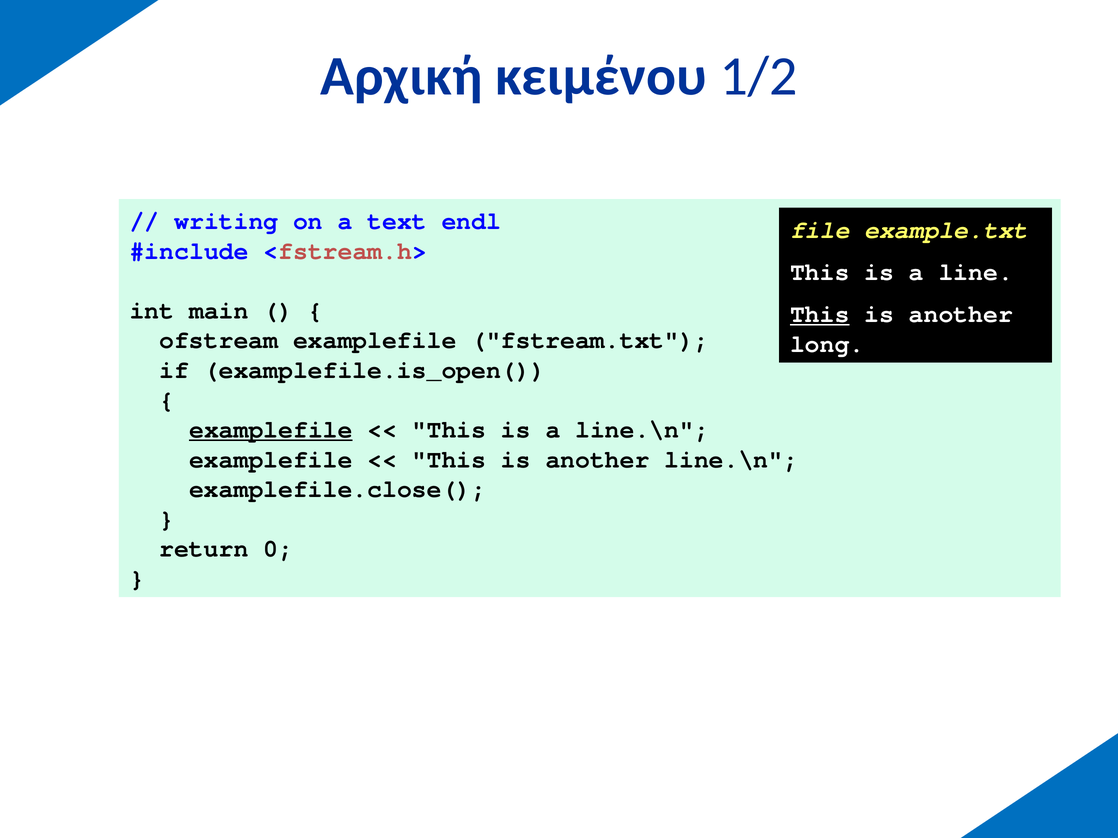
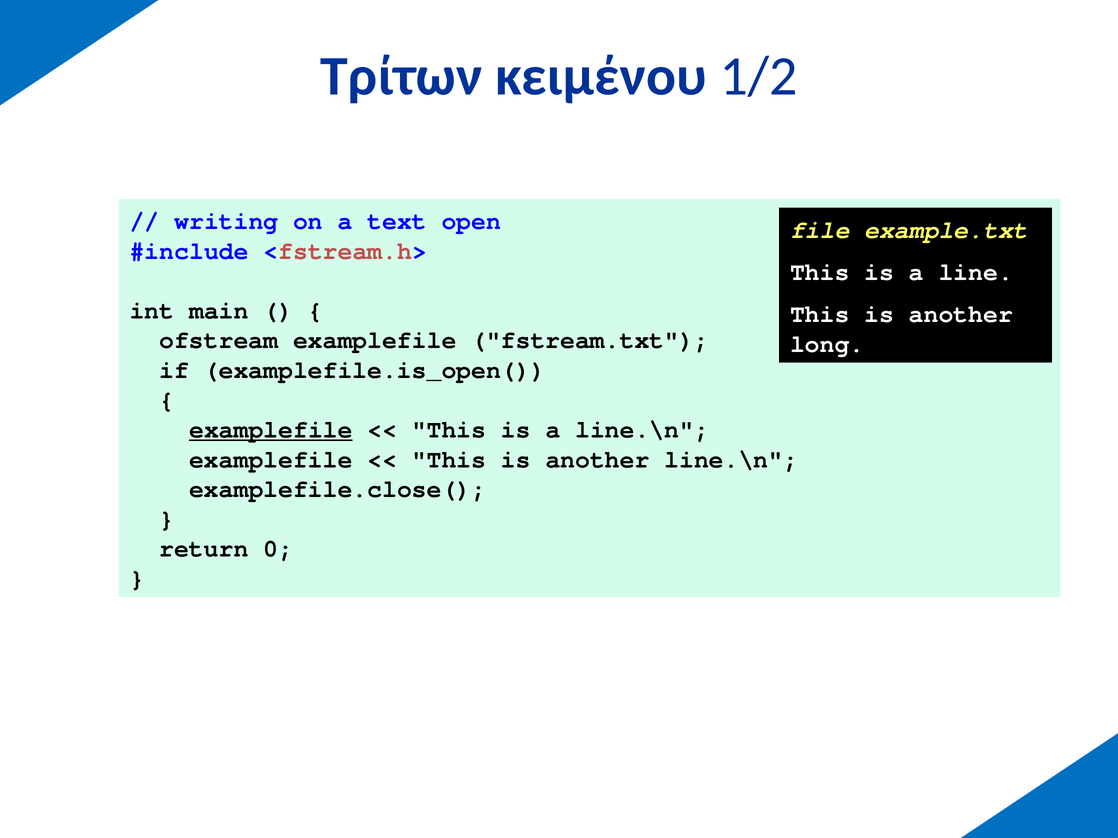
Αρχική: Αρχική -> Τρίτων
endl: endl -> open
This at (820, 314) underline: present -> none
